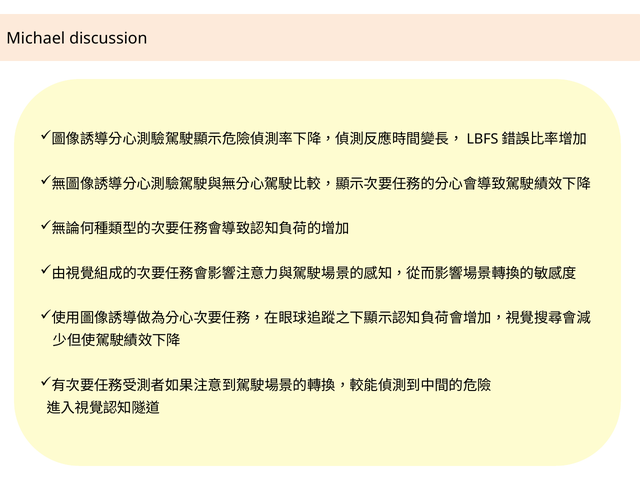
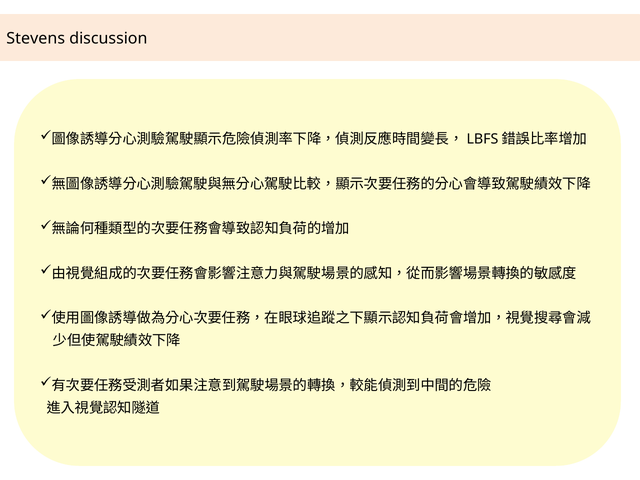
Michael: Michael -> Stevens
